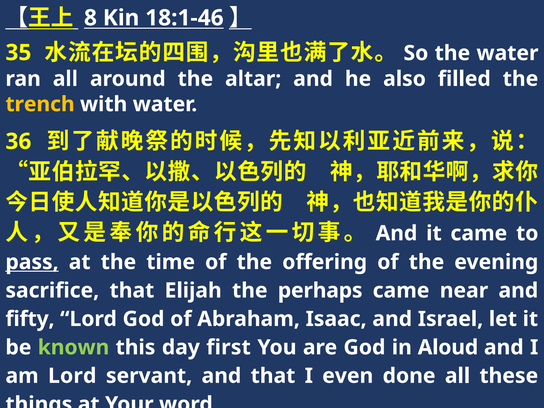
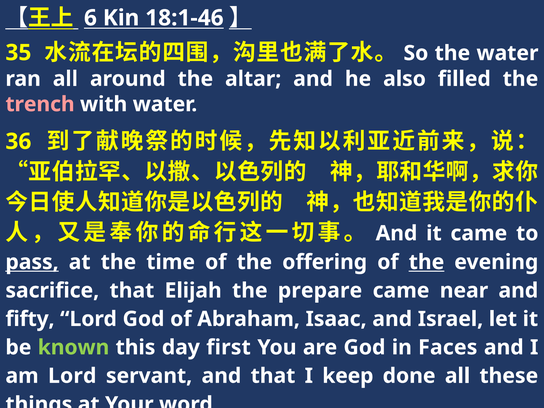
8: 8 -> 6
trench colour: yellow -> pink
the at (426, 262) underline: none -> present
perhaps: perhaps -> prepare
Aloud: Aloud -> Faces
even: even -> keep
